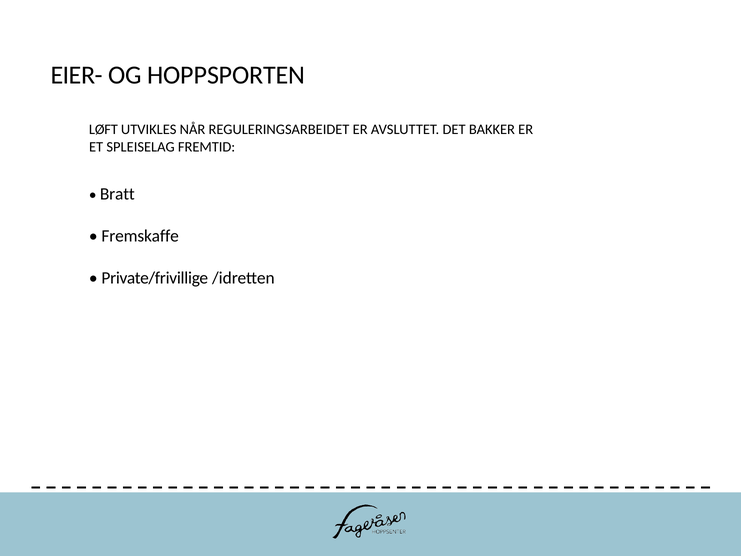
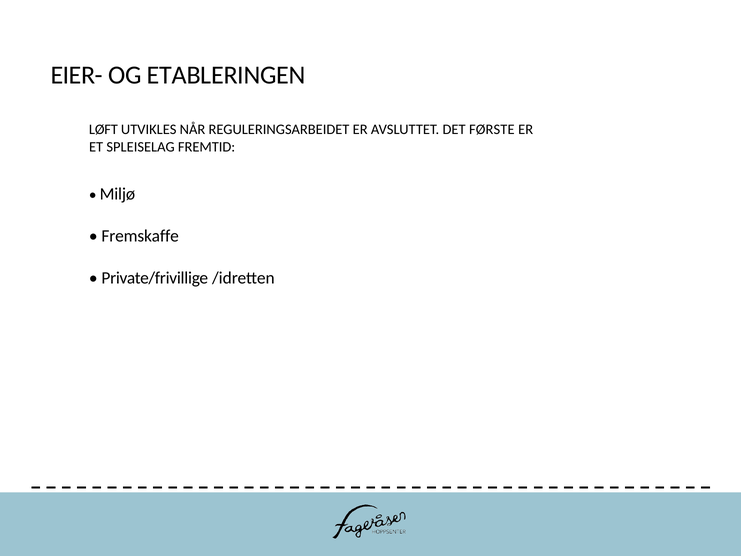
HOPPSPORTEN: HOPPSPORTEN -> ETABLERINGEN
BAKKER: BAKKER -> FØRSTE
Bratt: Bratt -> Miljø
